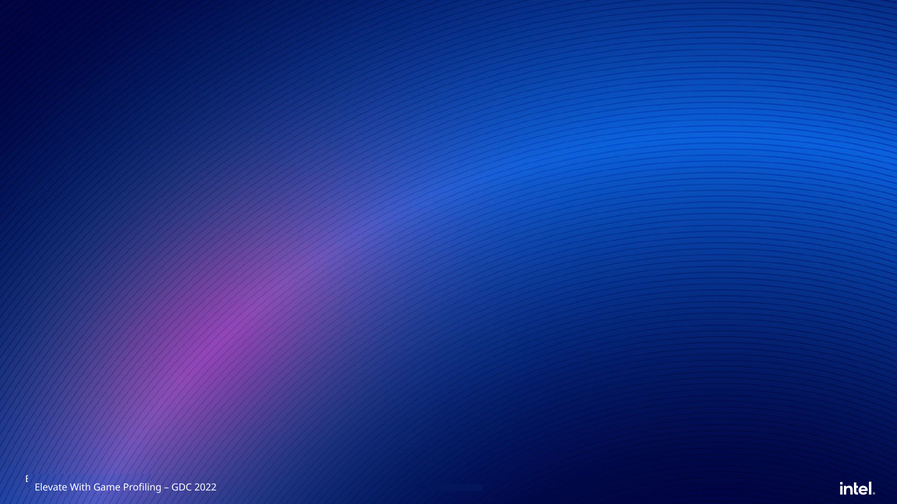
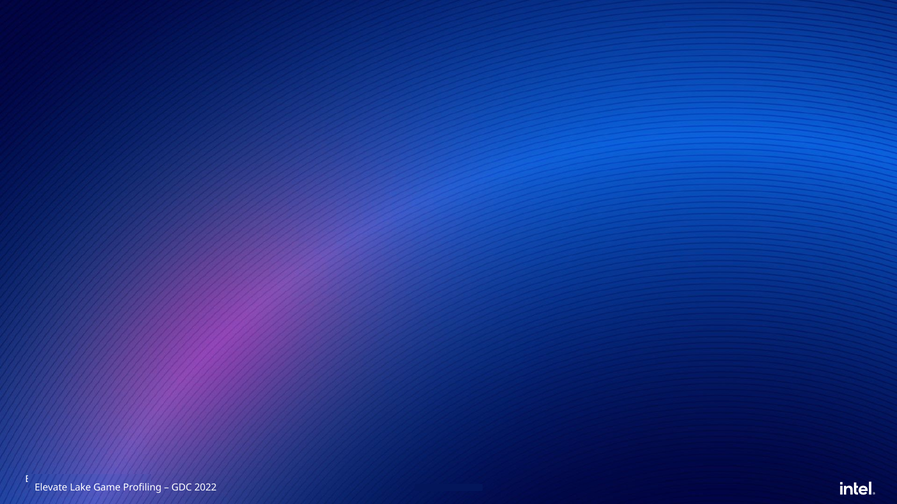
With: With -> Lake
